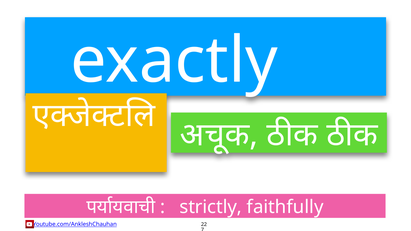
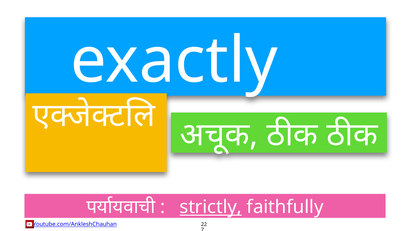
strictly underline: none -> present
